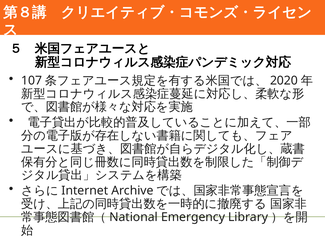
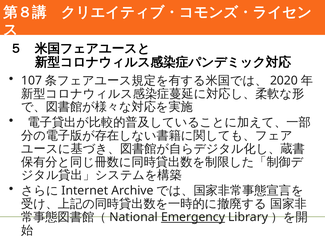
Emergency underline: none -> present
